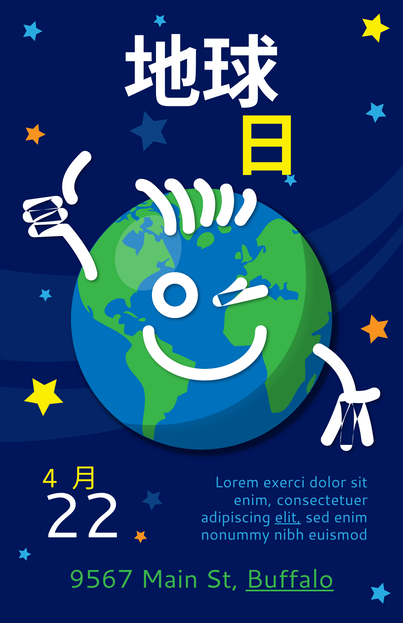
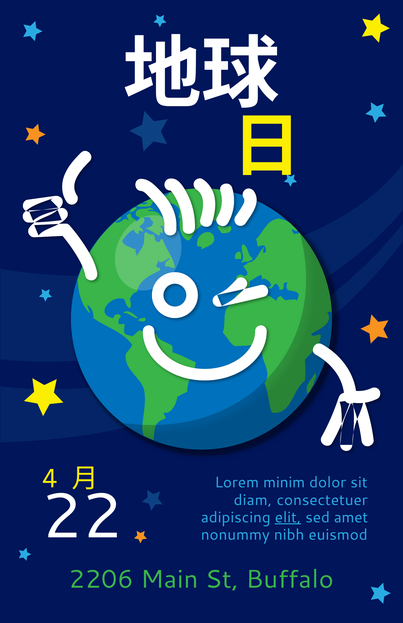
exerci: exerci -> minim
enim at (253, 500): enim -> diam
sed enim: enim -> amet
9567: 9567 -> 2206
Buffalo underline: present -> none
